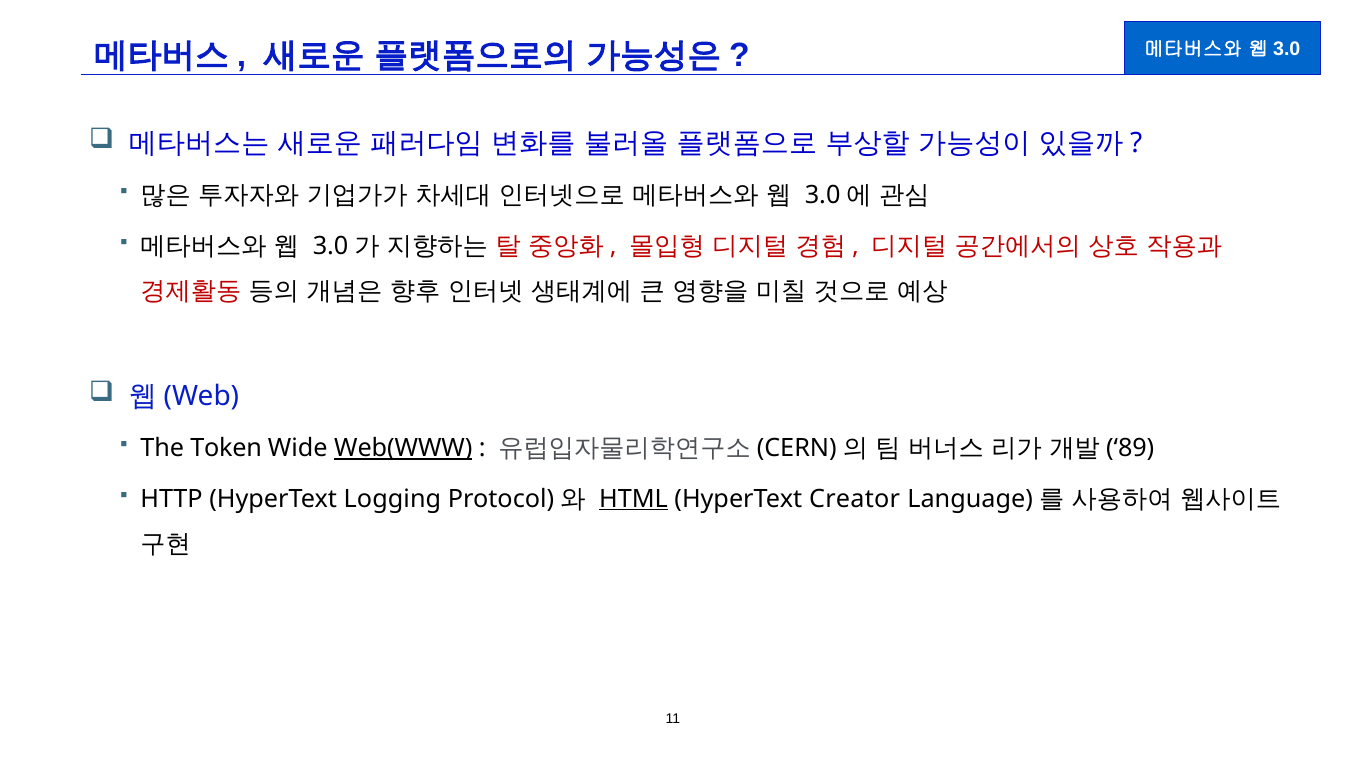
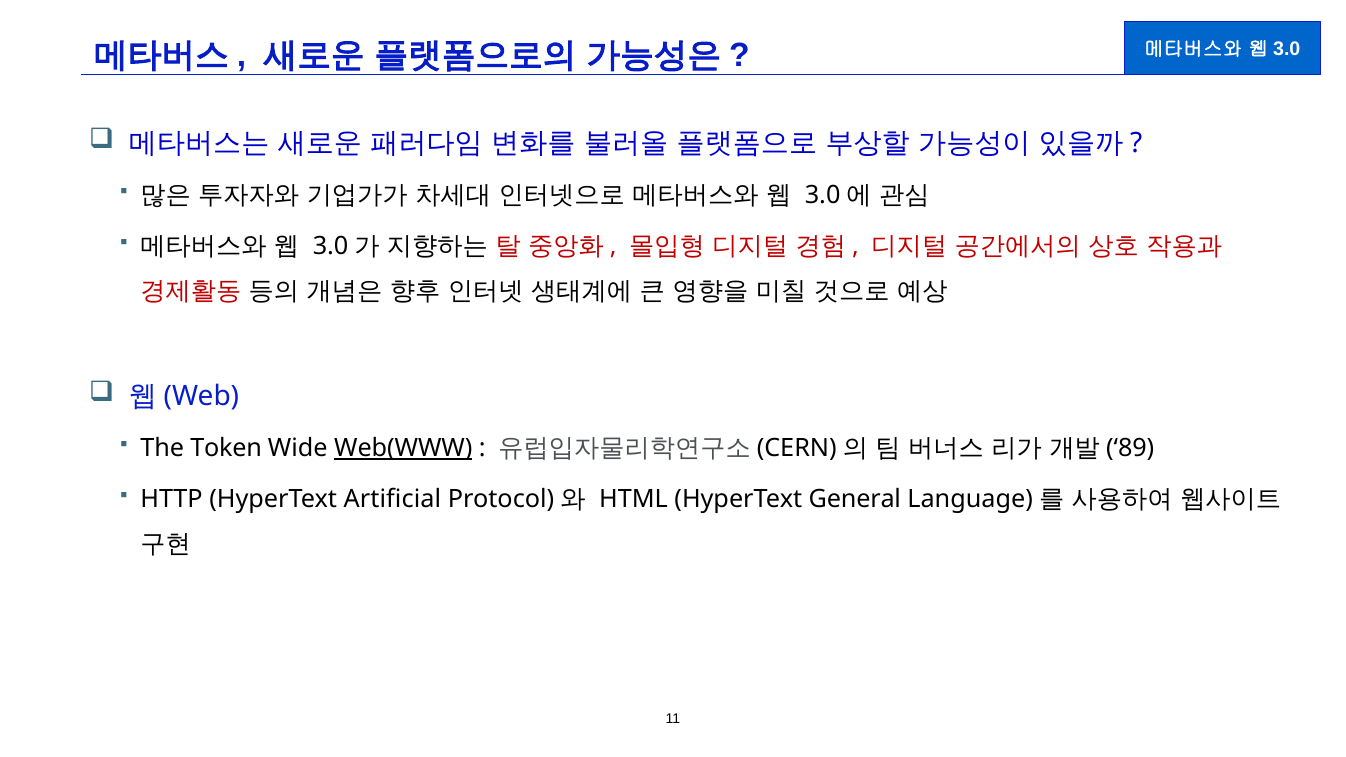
Logging: Logging -> Artificial
HTML underline: present -> none
Creator: Creator -> General
